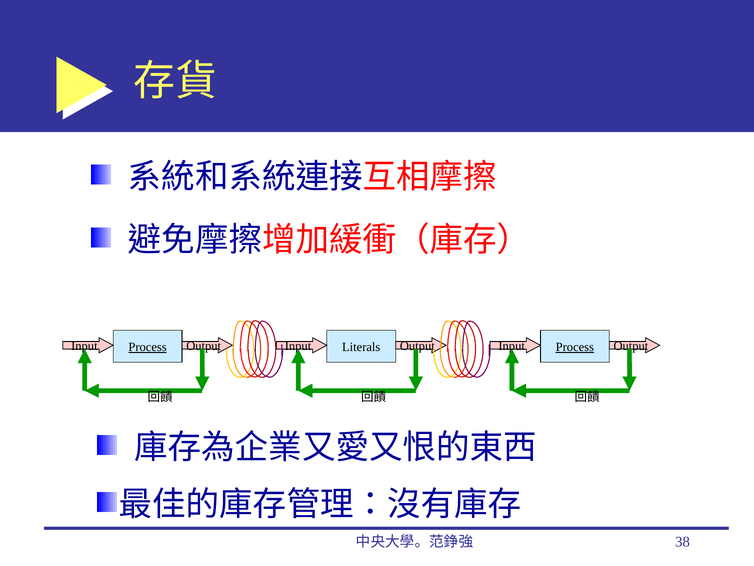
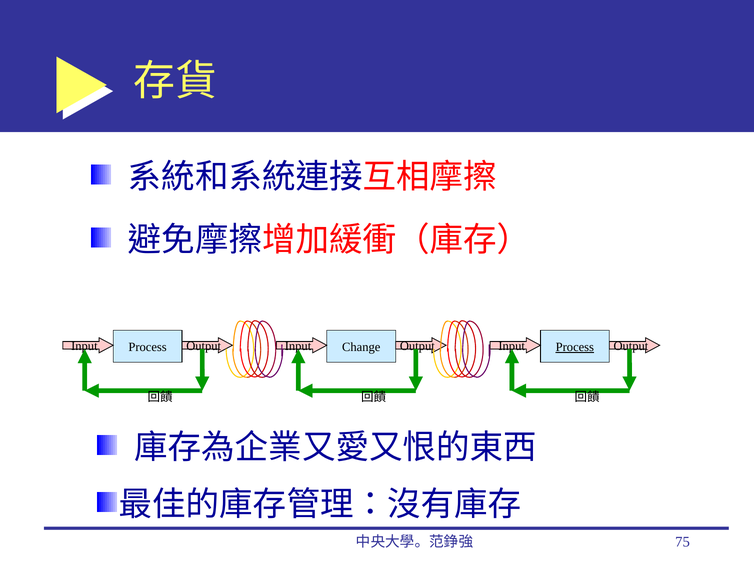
Process at (148, 347) underline: present -> none
Literals: Literals -> Change
38: 38 -> 75
